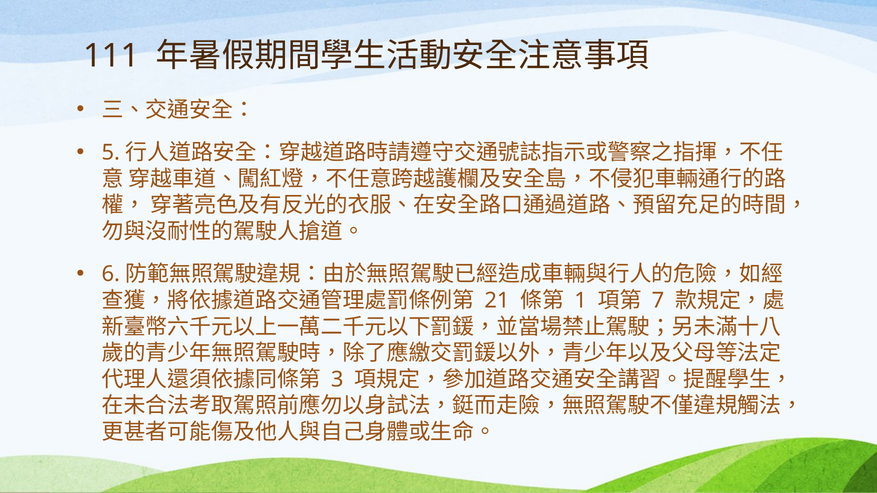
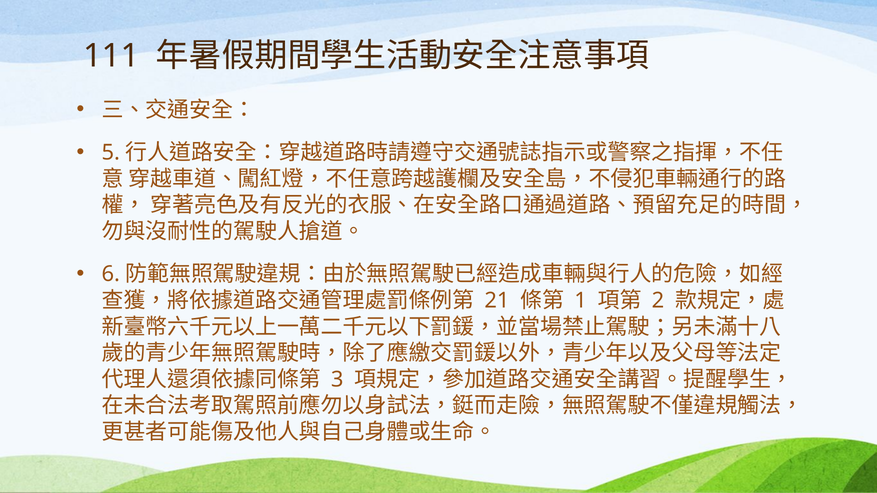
7: 7 -> 2
